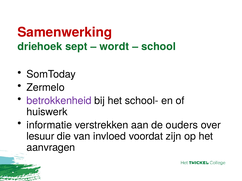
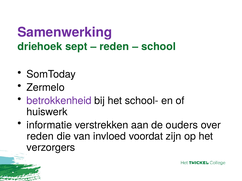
Samenwerking colour: red -> purple
wordt at (114, 47): wordt -> reden
lesuur at (40, 137): lesuur -> reden
aanvragen: aanvragen -> verzorgers
